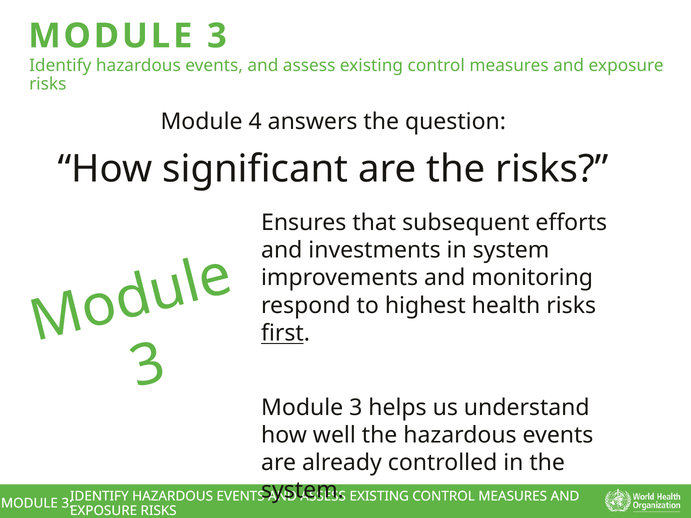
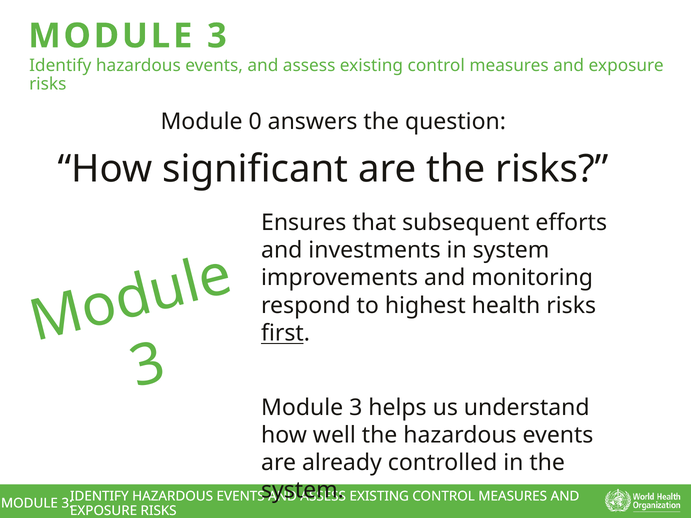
4: 4 -> 0
